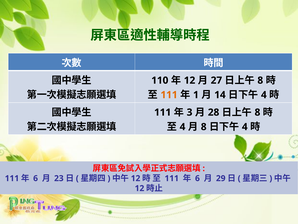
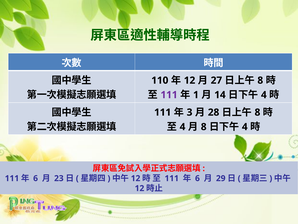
111 at (169, 95) colour: orange -> purple
